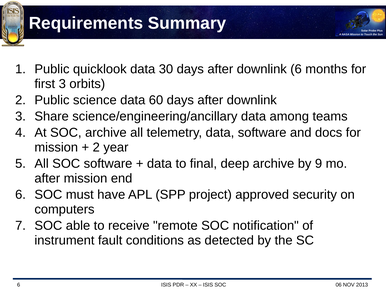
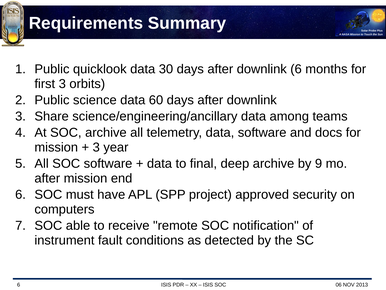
2 at (96, 147): 2 -> 3
